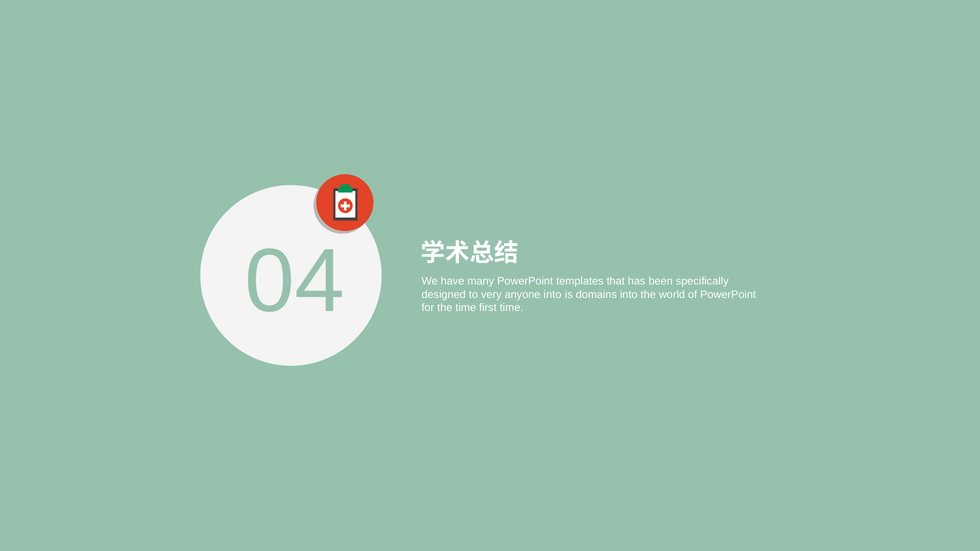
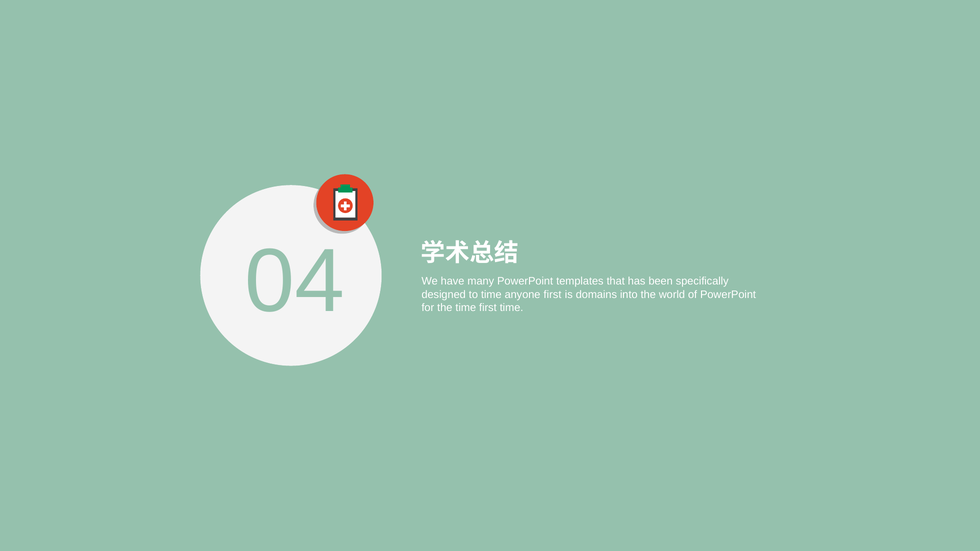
to very: very -> time
anyone into: into -> first
